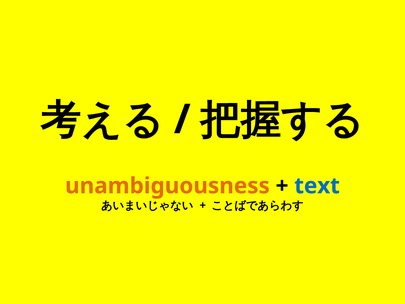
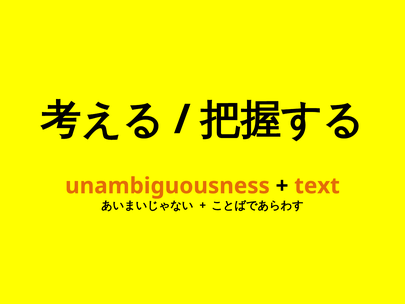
text colour: blue -> orange
